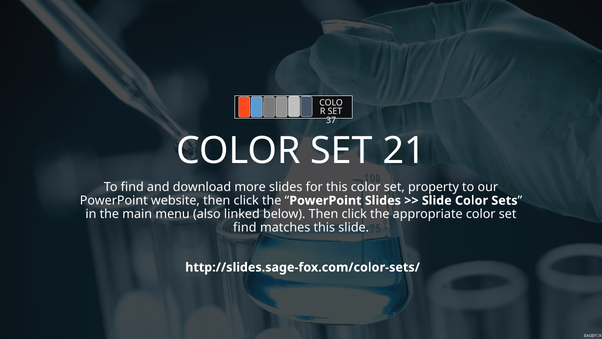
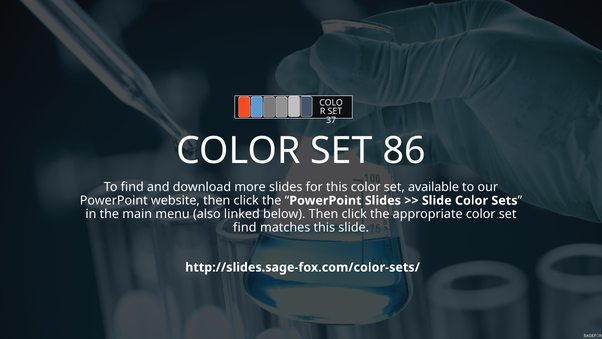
21: 21 -> 86
property: property -> available
